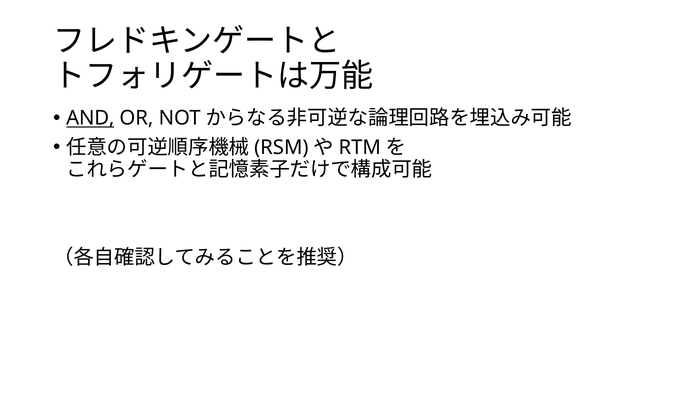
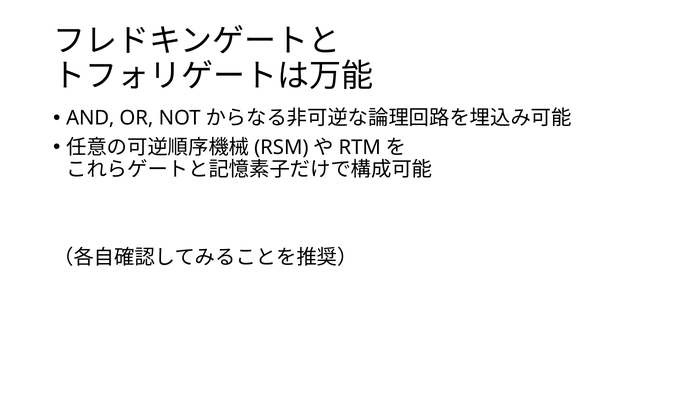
AND underline: present -> none
